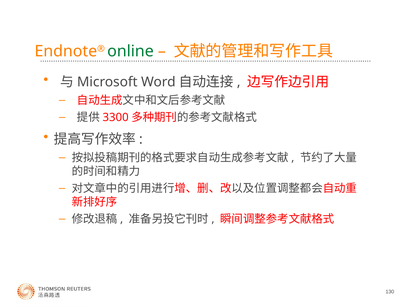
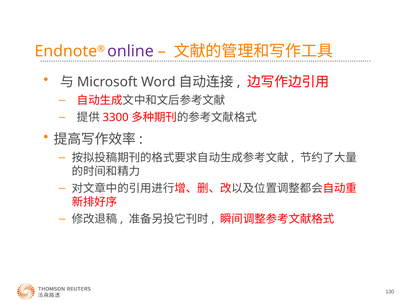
online colour: green -> purple
